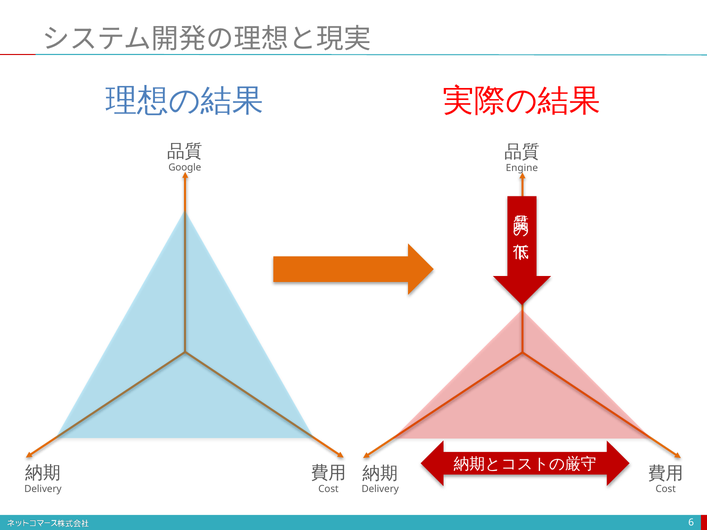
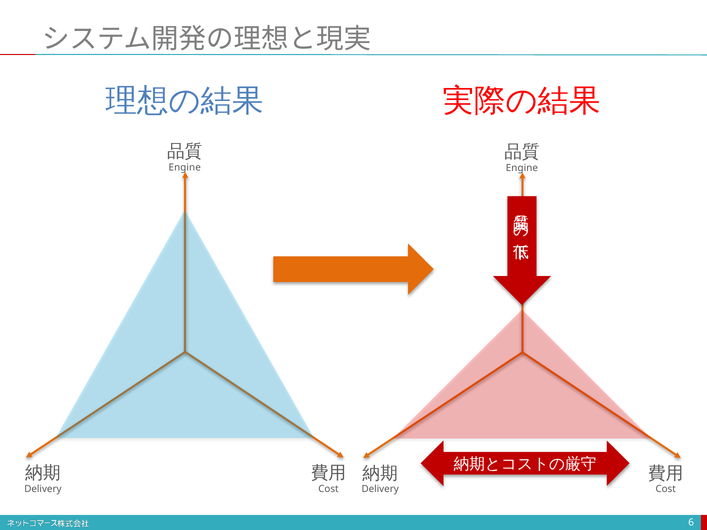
Google at (185, 168): Google -> Engine
